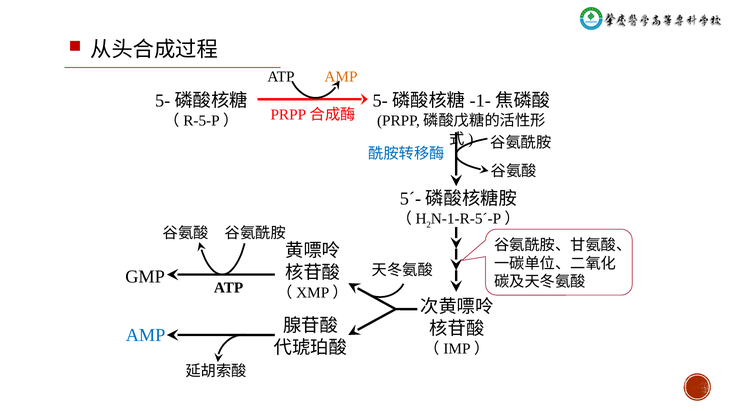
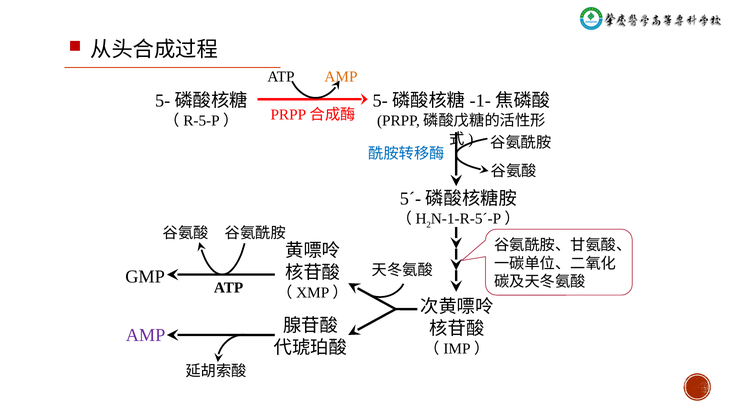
AMP at (146, 335) colour: blue -> purple
